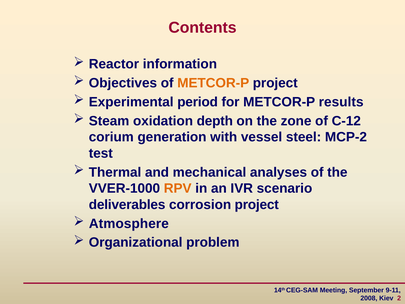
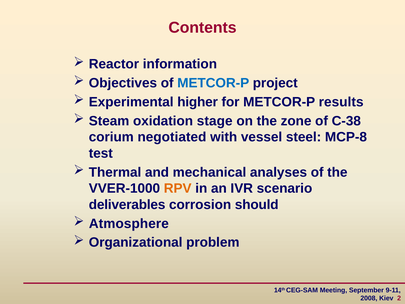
METCOR-P at (213, 83) colour: orange -> blue
period: period -> higher
depth: depth -> stage
C-12: C-12 -> C-38
generation: generation -> negotiated
MCP-2: MCP-2 -> MCP-8
corrosion project: project -> should
